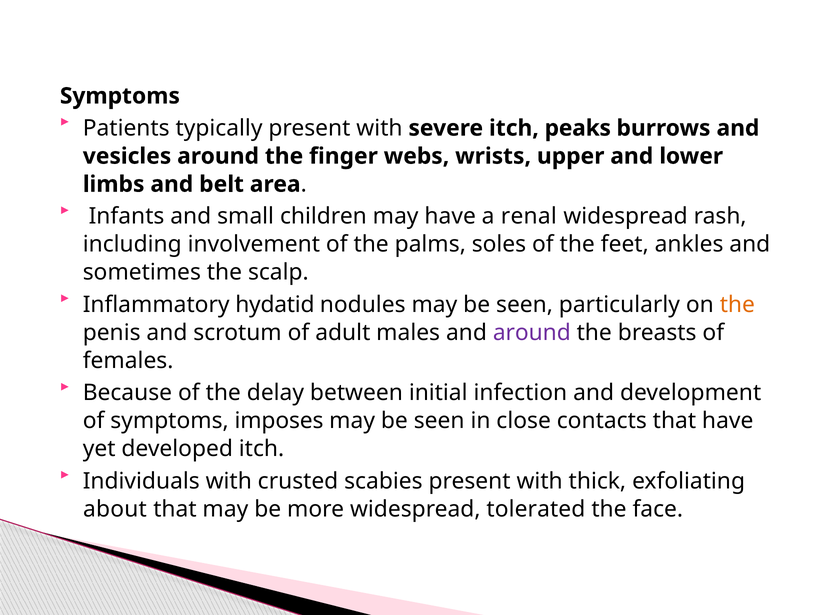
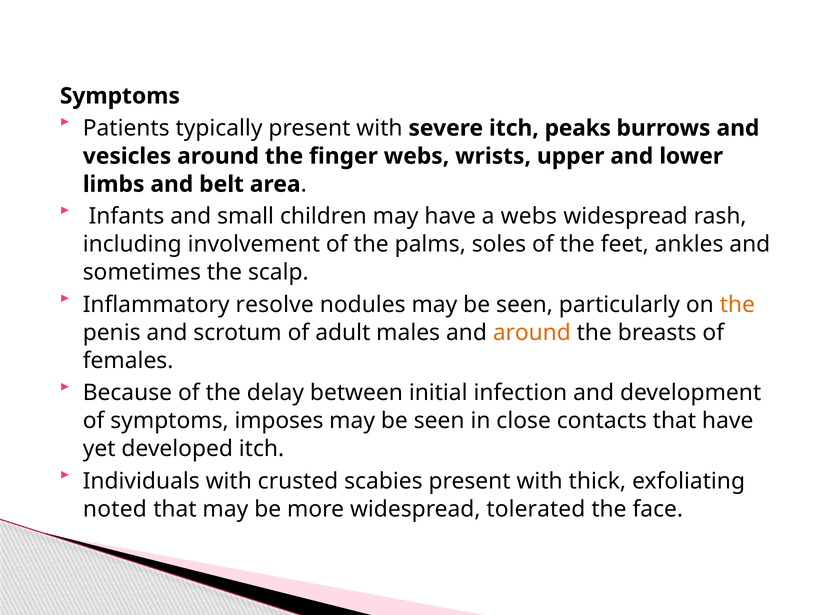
a renal: renal -> webs
hydatid: hydatid -> resolve
around at (532, 333) colour: purple -> orange
about: about -> noted
